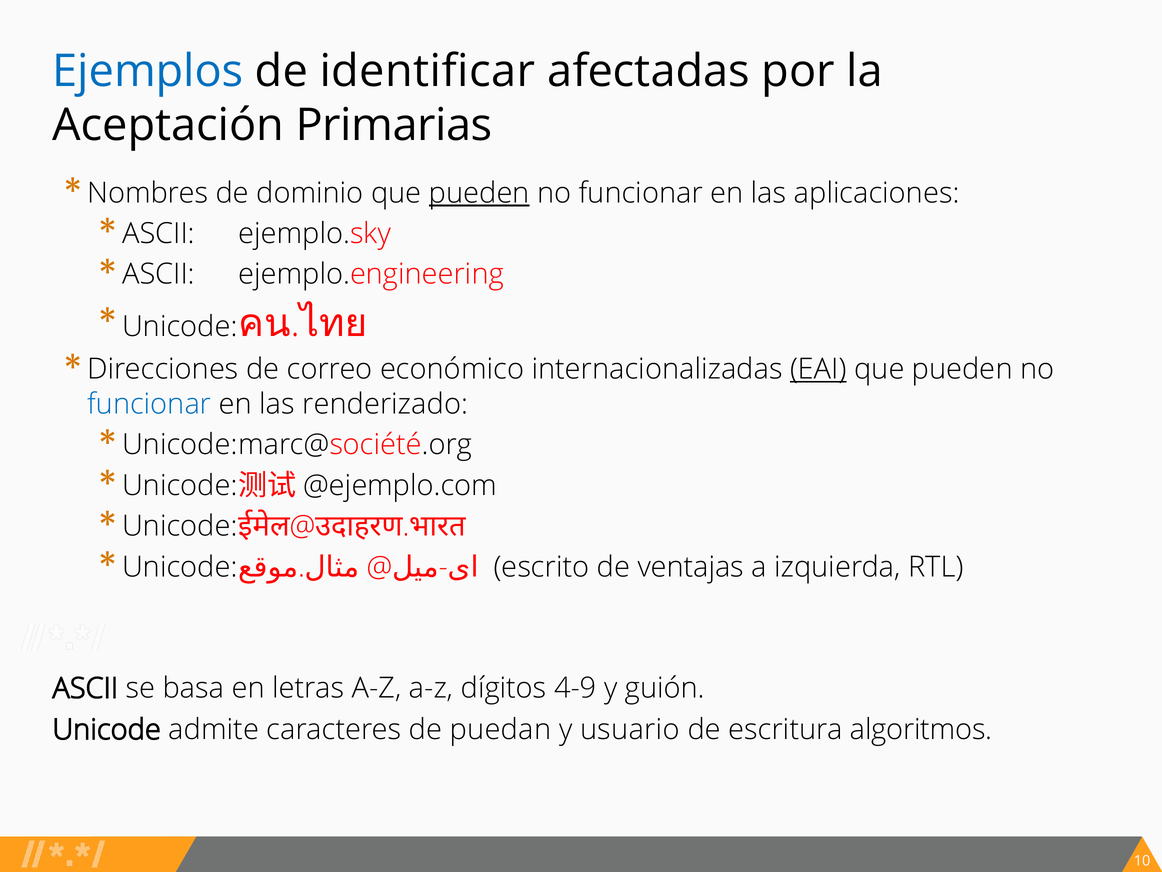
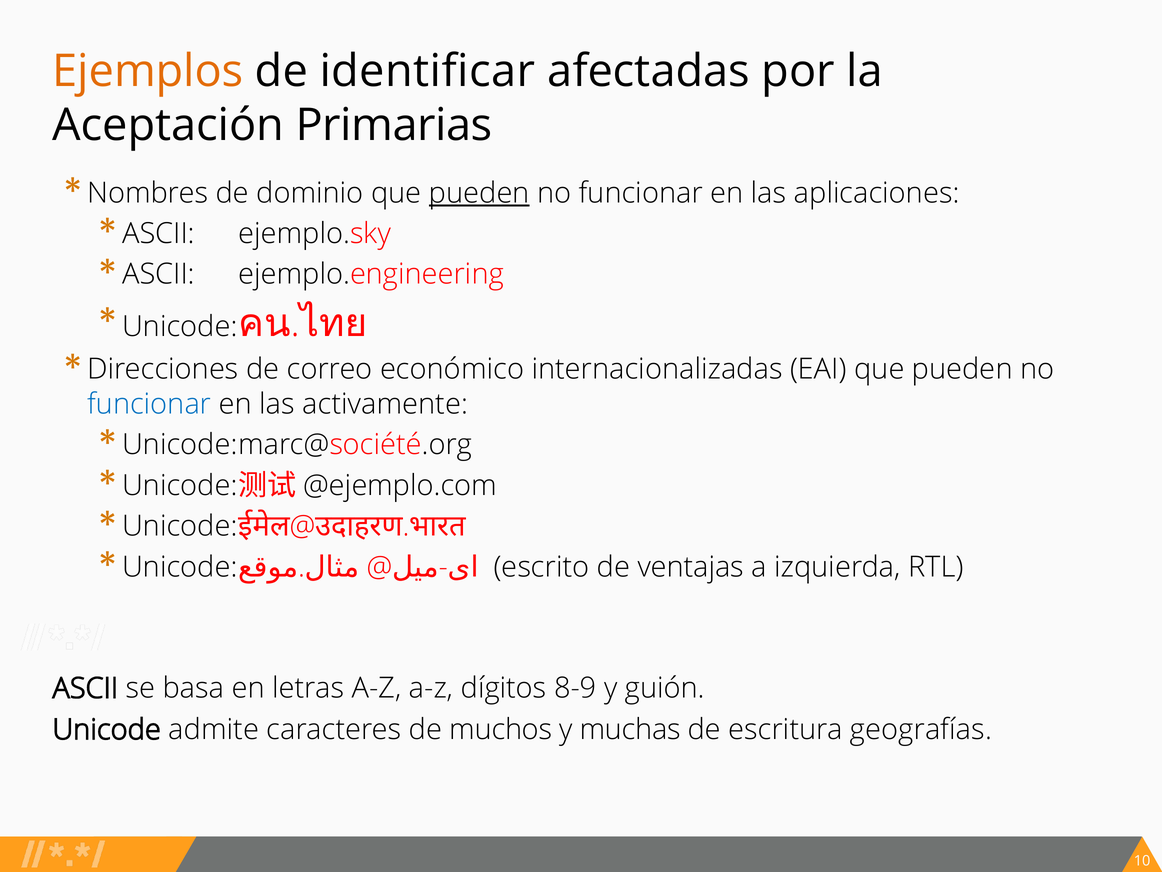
Ejemplos colour: blue -> orange
EAI underline: present -> none
renderizado: renderizado -> activamente
4-9: 4-9 -> 8-9
puedan: puedan -> muchos
usuario: usuario -> muchas
algoritmos: algoritmos -> geografías
